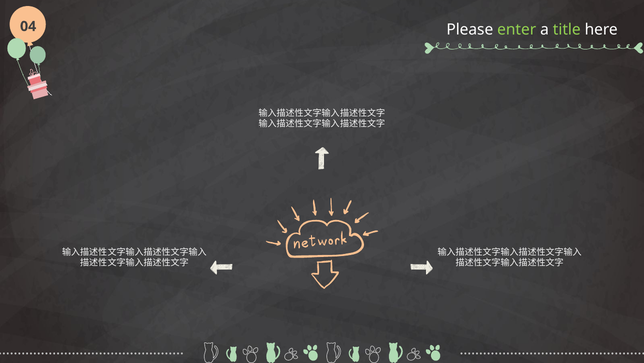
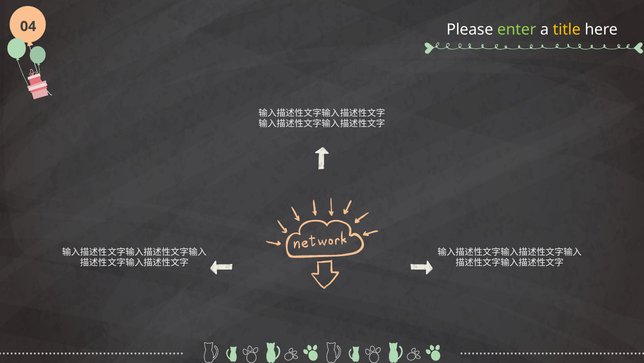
title colour: light green -> yellow
